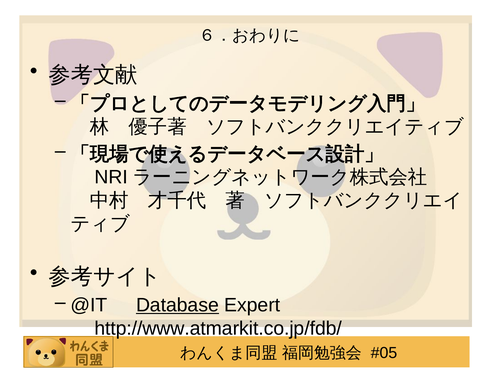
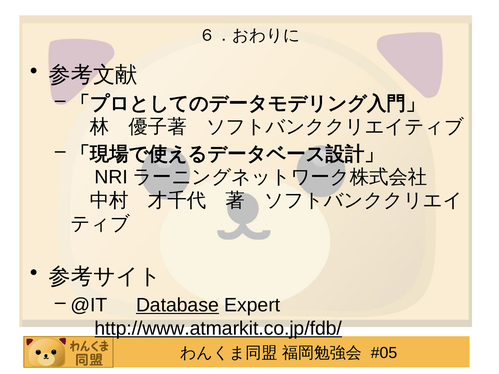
http://www.atmarkit.co.jp/fdb/ underline: none -> present
